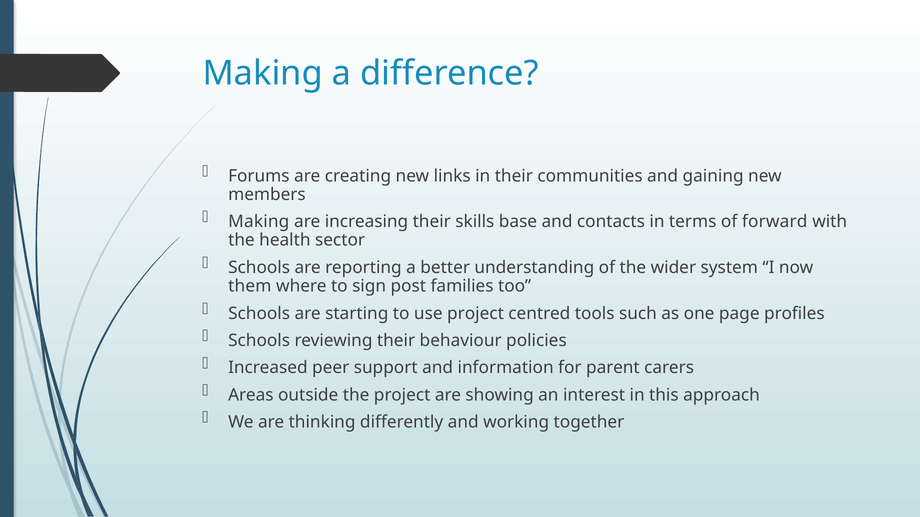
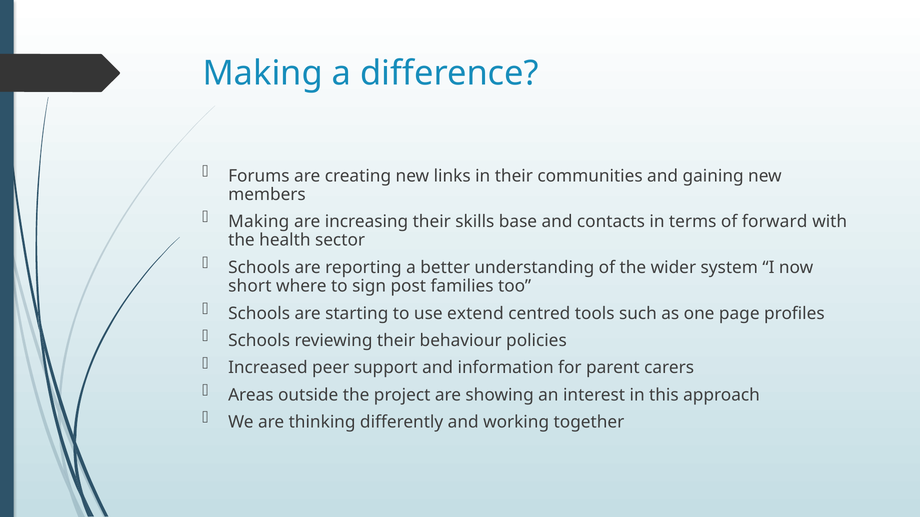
them: them -> short
use project: project -> extend
